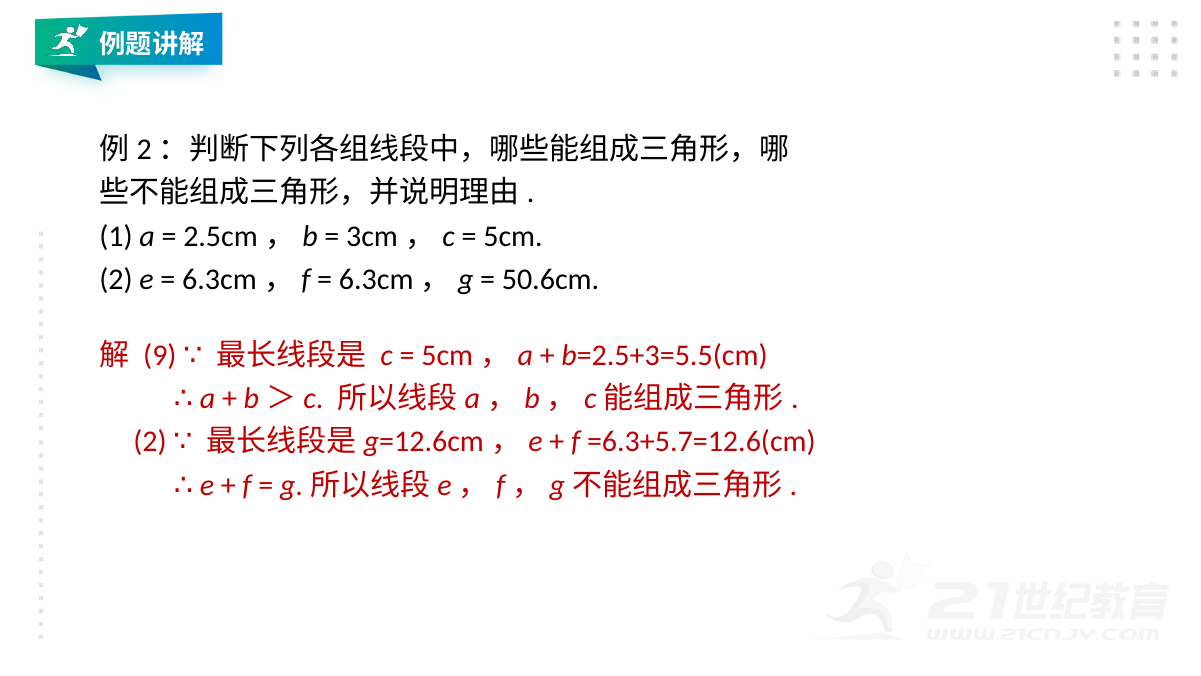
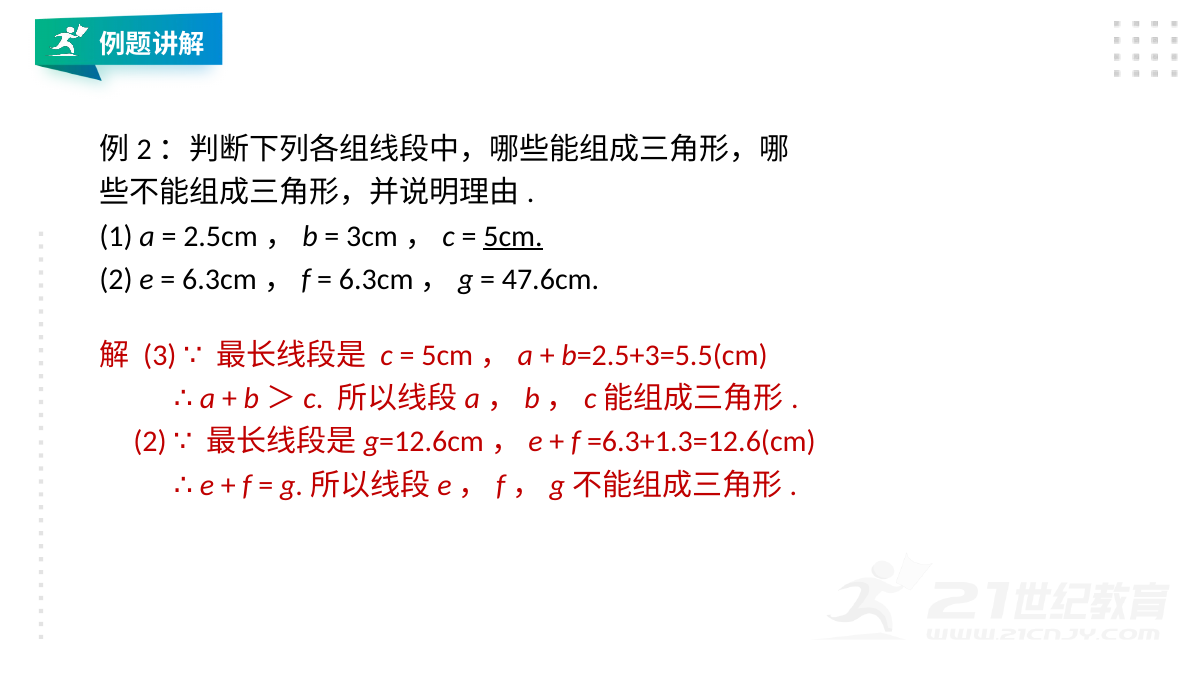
5cm underline: none -> present
50.6cm: 50.6cm -> 47.6cm
9: 9 -> 3
=6.3+5.7=12.6(cm: =6.3+5.7=12.6(cm -> =6.3+1.3=12.6(cm
